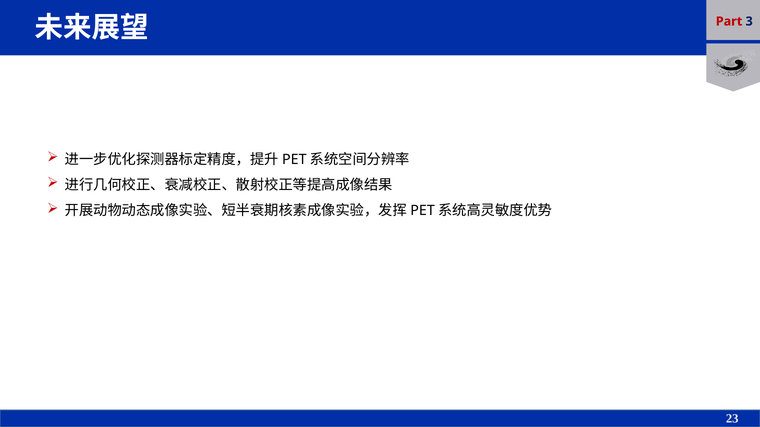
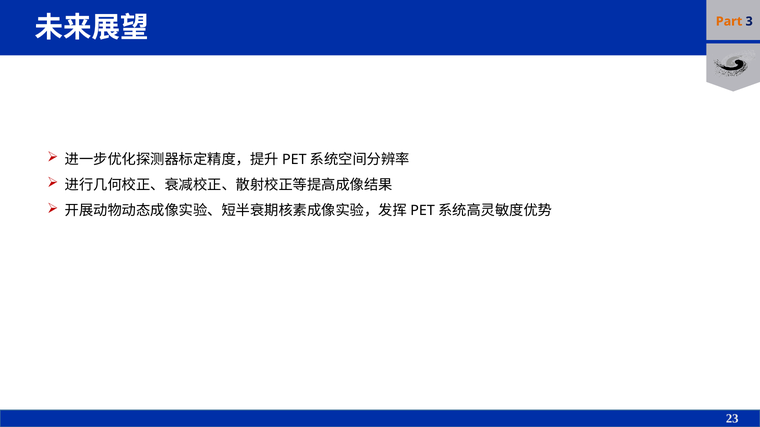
Part colour: red -> orange
